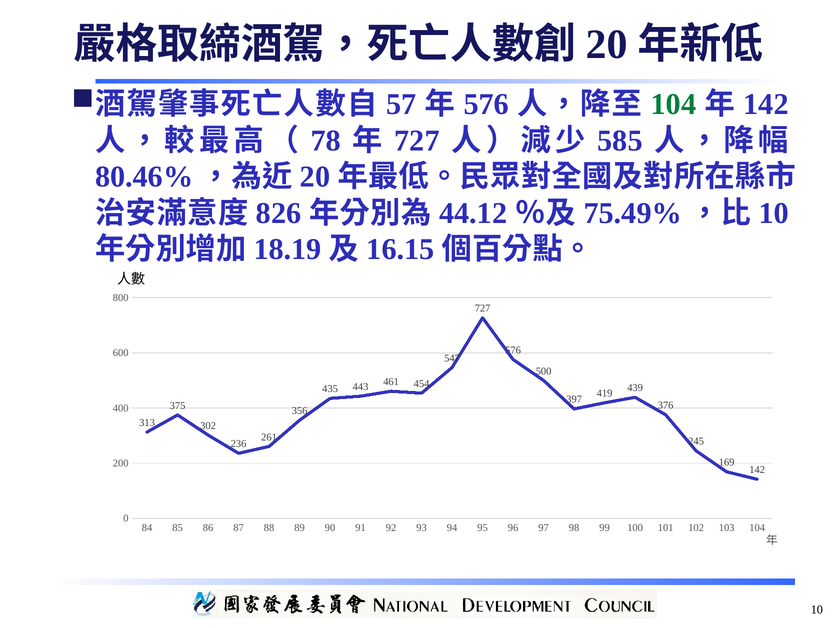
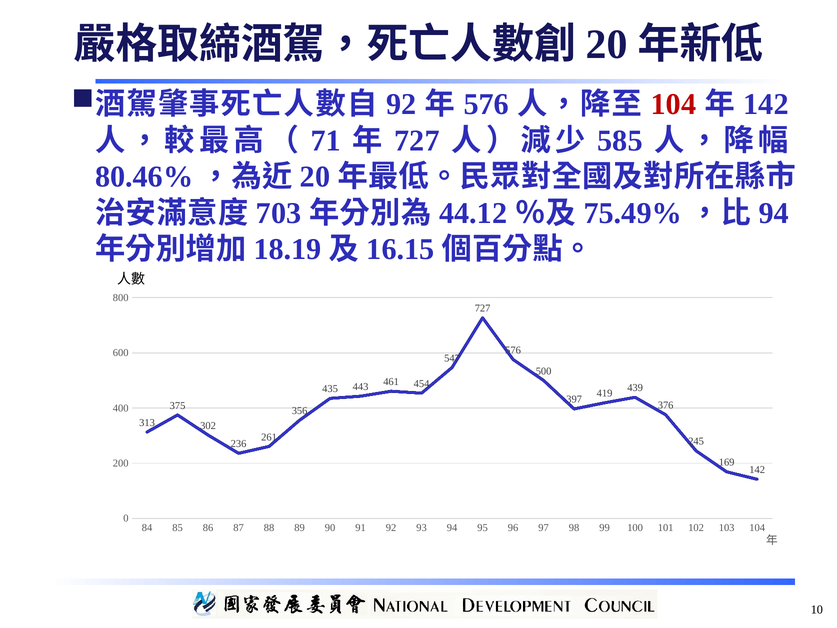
57 at (401, 104): 57 -> 92
104 at (673, 104) colour: green -> red
78: 78 -> 71
826: 826 -> 703
10 at (774, 213): 10 -> 94
